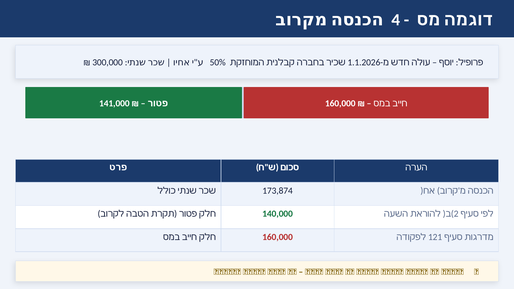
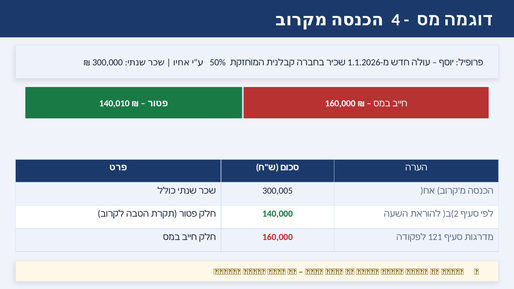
141,000: 141,000 -> 140,010
173,874: 173,874 -> 300,005
